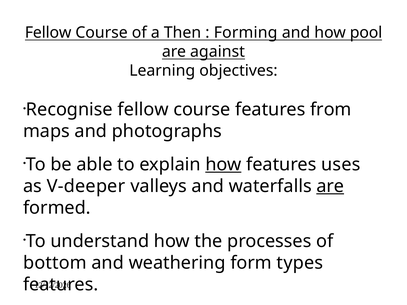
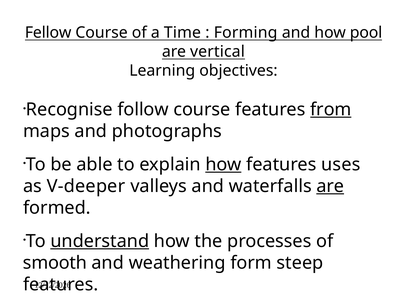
Then: Then -> Time
against: against -> vertical
Recognise fellow: fellow -> follow
from underline: none -> present
understand underline: none -> present
bottom: bottom -> smooth
types: types -> steep
